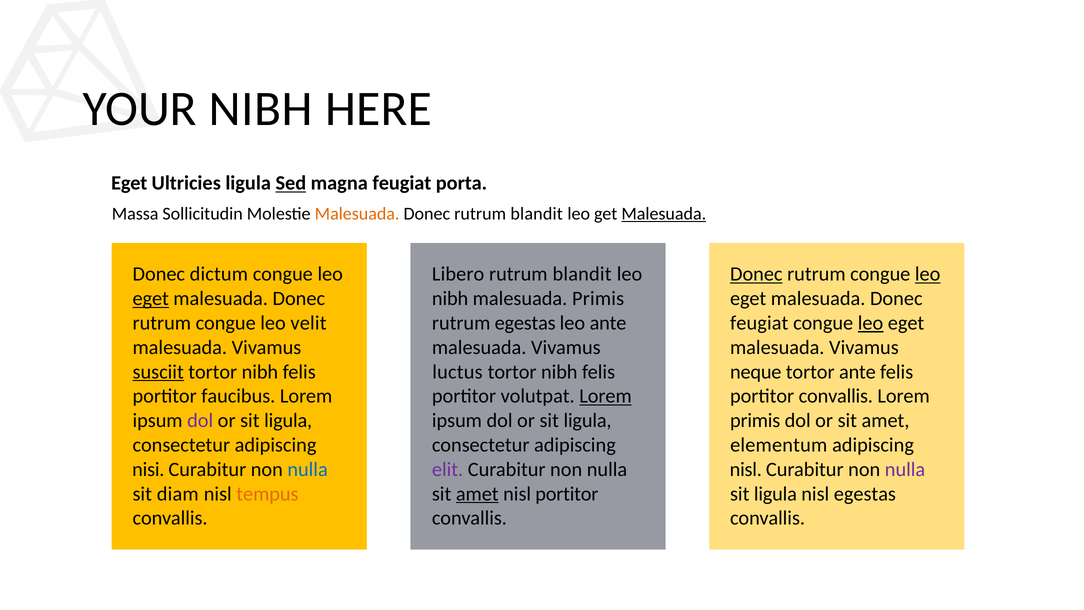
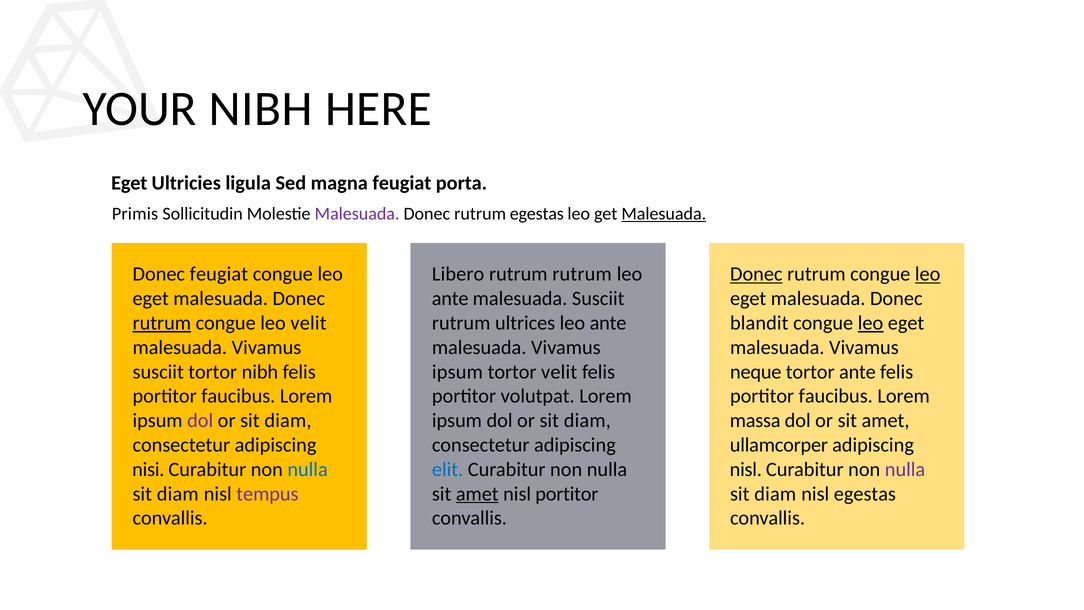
Sed underline: present -> none
Massa: Massa -> Primis
Malesuada at (357, 214) colour: orange -> purple
Donec rutrum blandit: blandit -> egestas
Donec dictum: dictum -> feugiat
blandit at (582, 274): blandit -> rutrum
eget at (151, 299) underline: present -> none
nibh at (450, 299): nibh -> ante
malesuada Primis: Primis -> Susciit
rutrum at (162, 323) underline: none -> present
rutrum egestas: egestas -> ultrices
feugiat at (759, 323): feugiat -> blandit
susciit at (158, 372) underline: present -> none
luctus at (457, 372): luctus -> ipsum
nibh at (559, 372): nibh -> velit
Lorem at (606, 396) underline: present -> none
convallis at (836, 396): convallis -> faucibus
ligula at (288, 420): ligula -> diam
ligula at (588, 420): ligula -> diam
primis at (755, 420): primis -> massa
elementum: elementum -> ullamcorper
elit colour: purple -> blue
tempus colour: orange -> purple
ligula at (775, 494): ligula -> diam
